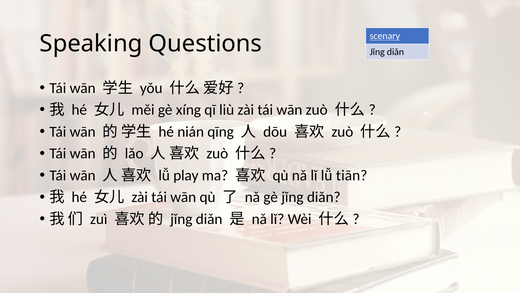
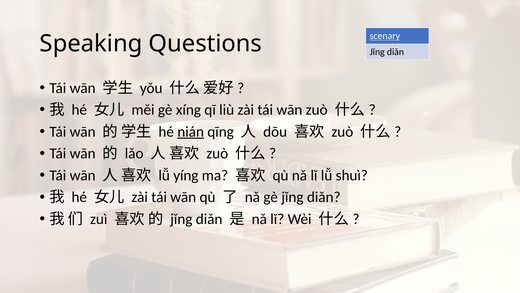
nián underline: none -> present
play: play -> yíng
tiān: tiān -> shuì
